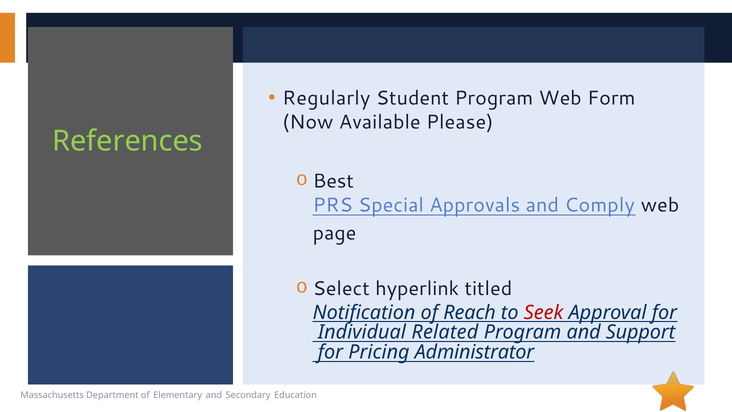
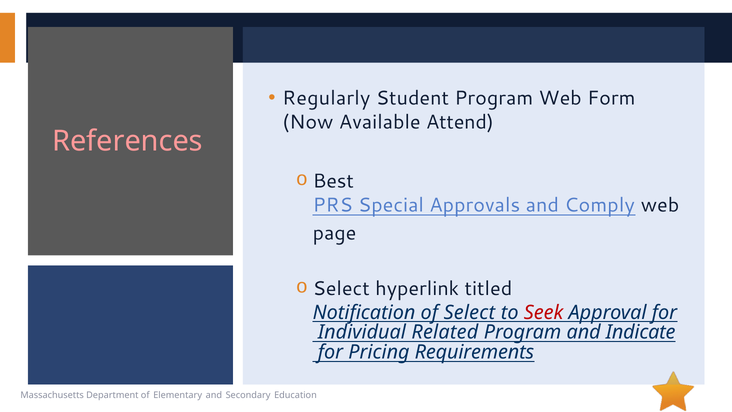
Please: Please -> Attend
References colour: light green -> pink
of Reach: Reach -> Select
Support: Support -> Indicate
Administrator: Administrator -> Requirements
